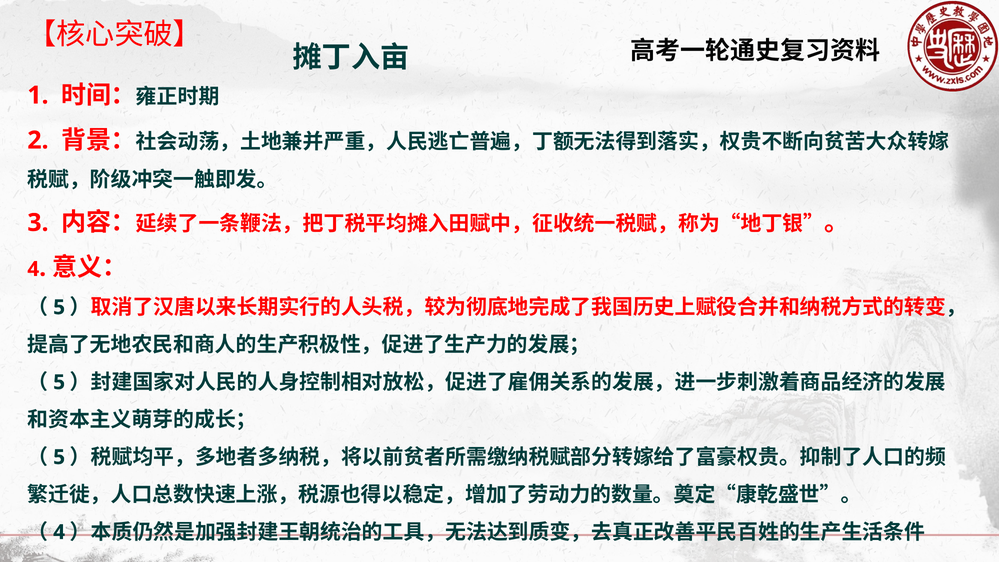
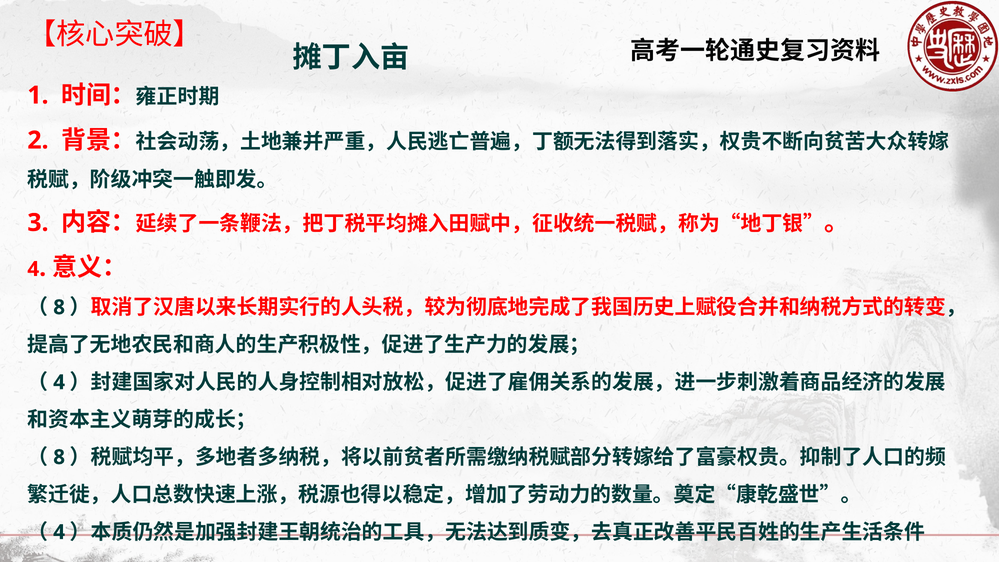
5 at (59, 307): 5 -> 8
5 at (59, 382): 5 -> 4
5 at (59, 457): 5 -> 8
